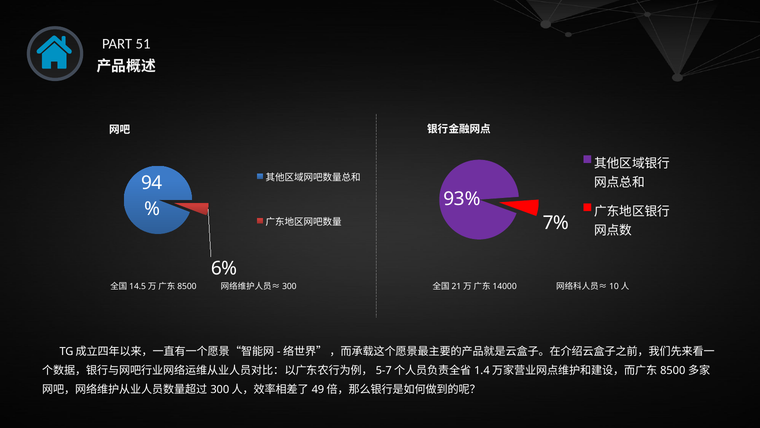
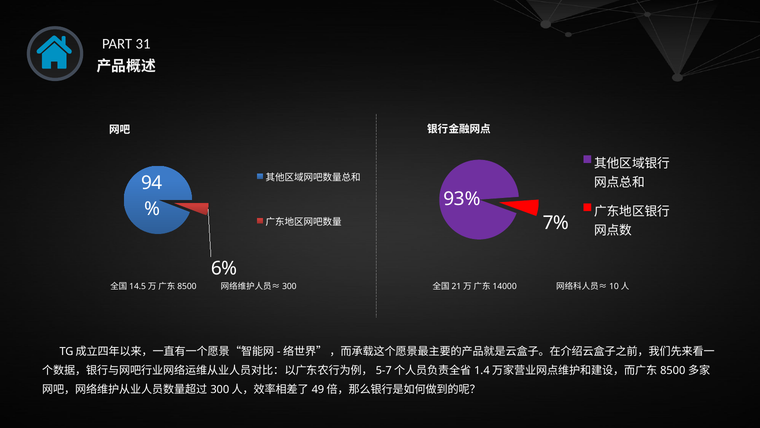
51: 51 -> 31
